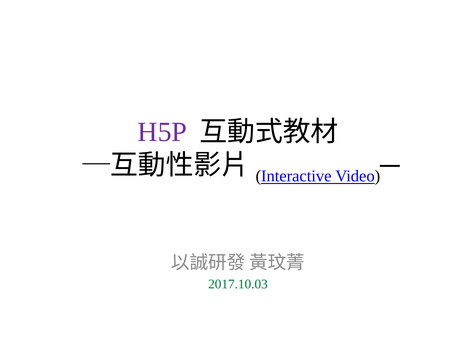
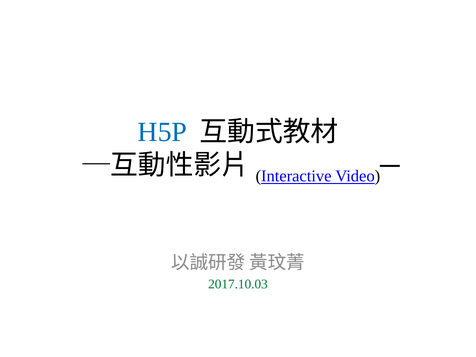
H5P colour: purple -> blue
